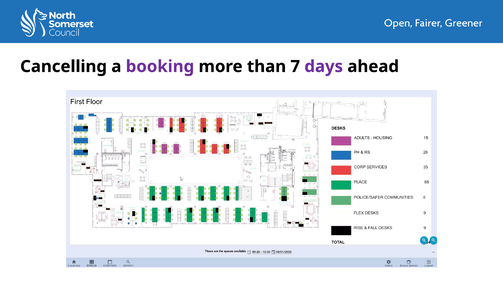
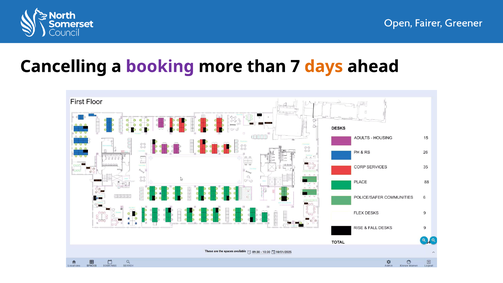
days colour: purple -> orange
